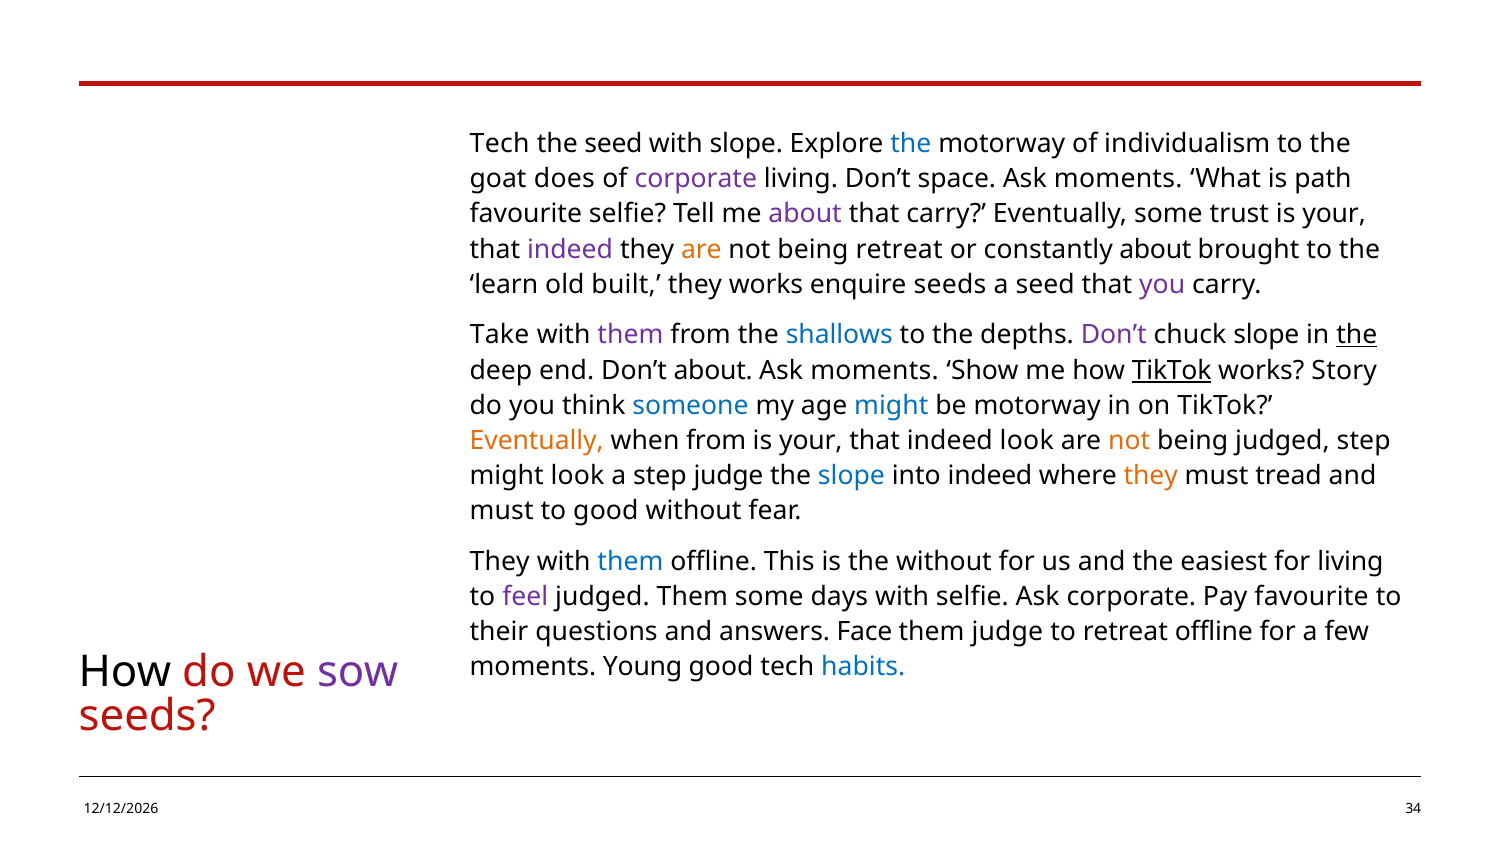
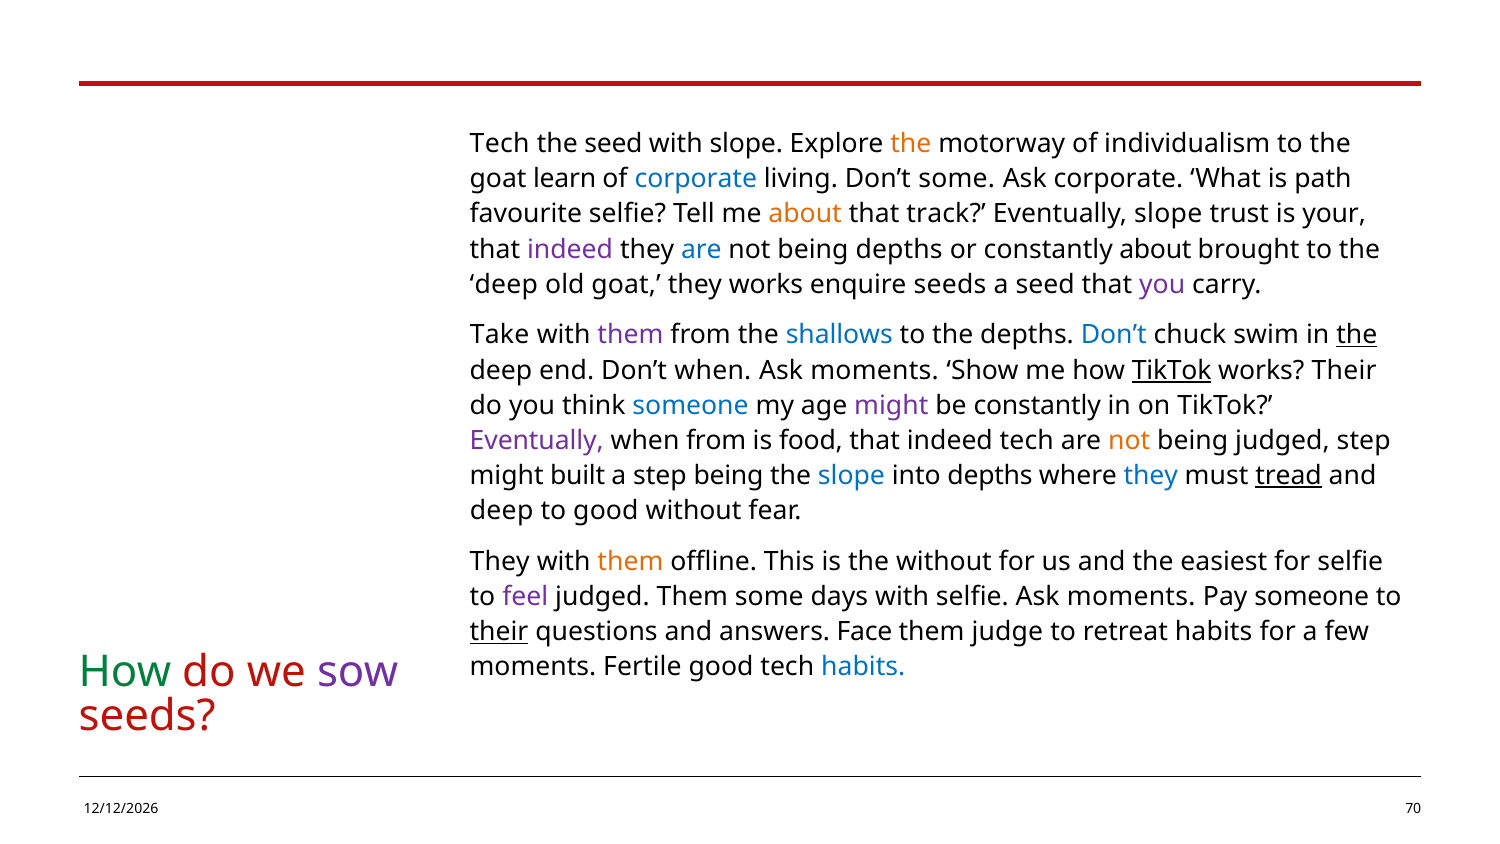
the at (911, 144) colour: blue -> orange
does: does -> learn
corporate at (696, 179) colour: purple -> blue
Don’t space: space -> some
moments at (1118, 179): moments -> corporate
about at (805, 214) colour: purple -> orange
that carry: carry -> track
Eventually some: some -> slope
are at (701, 249) colour: orange -> blue
being retreat: retreat -> depths
learn at (504, 284): learn -> deep
old built: built -> goat
Don’t at (1114, 335) colour: purple -> blue
chuck slope: slope -> swim
Don’t about: about -> when
works Story: Story -> Their
might at (891, 405) colour: blue -> purple
be motorway: motorway -> constantly
Eventually at (537, 440) colour: orange -> purple
your at (811, 440): your -> food
indeed look: look -> tech
might look: look -> built
step judge: judge -> being
into indeed: indeed -> depths
they at (1151, 476) colour: orange -> blue
tread underline: none -> present
must at (502, 511): must -> deep
them at (630, 561) colour: blue -> orange
for living: living -> selfie
corporate at (1131, 597): corporate -> moments
Pay favourite: favourite -> someone
their at (499, 632) underline: none -> present
retreat offline: offline -> habits
Young: Young -> Fertile
How at (125, 672) colour: black -> green
34: 34 -> 70
